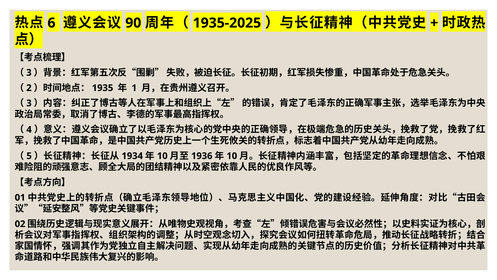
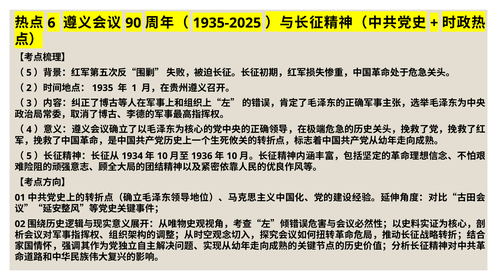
3 at (29, 73): 3 -> 5
